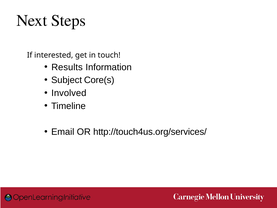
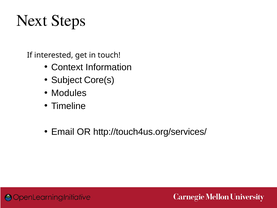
Results: Results -> Context
Involved: Involved -> Modules
